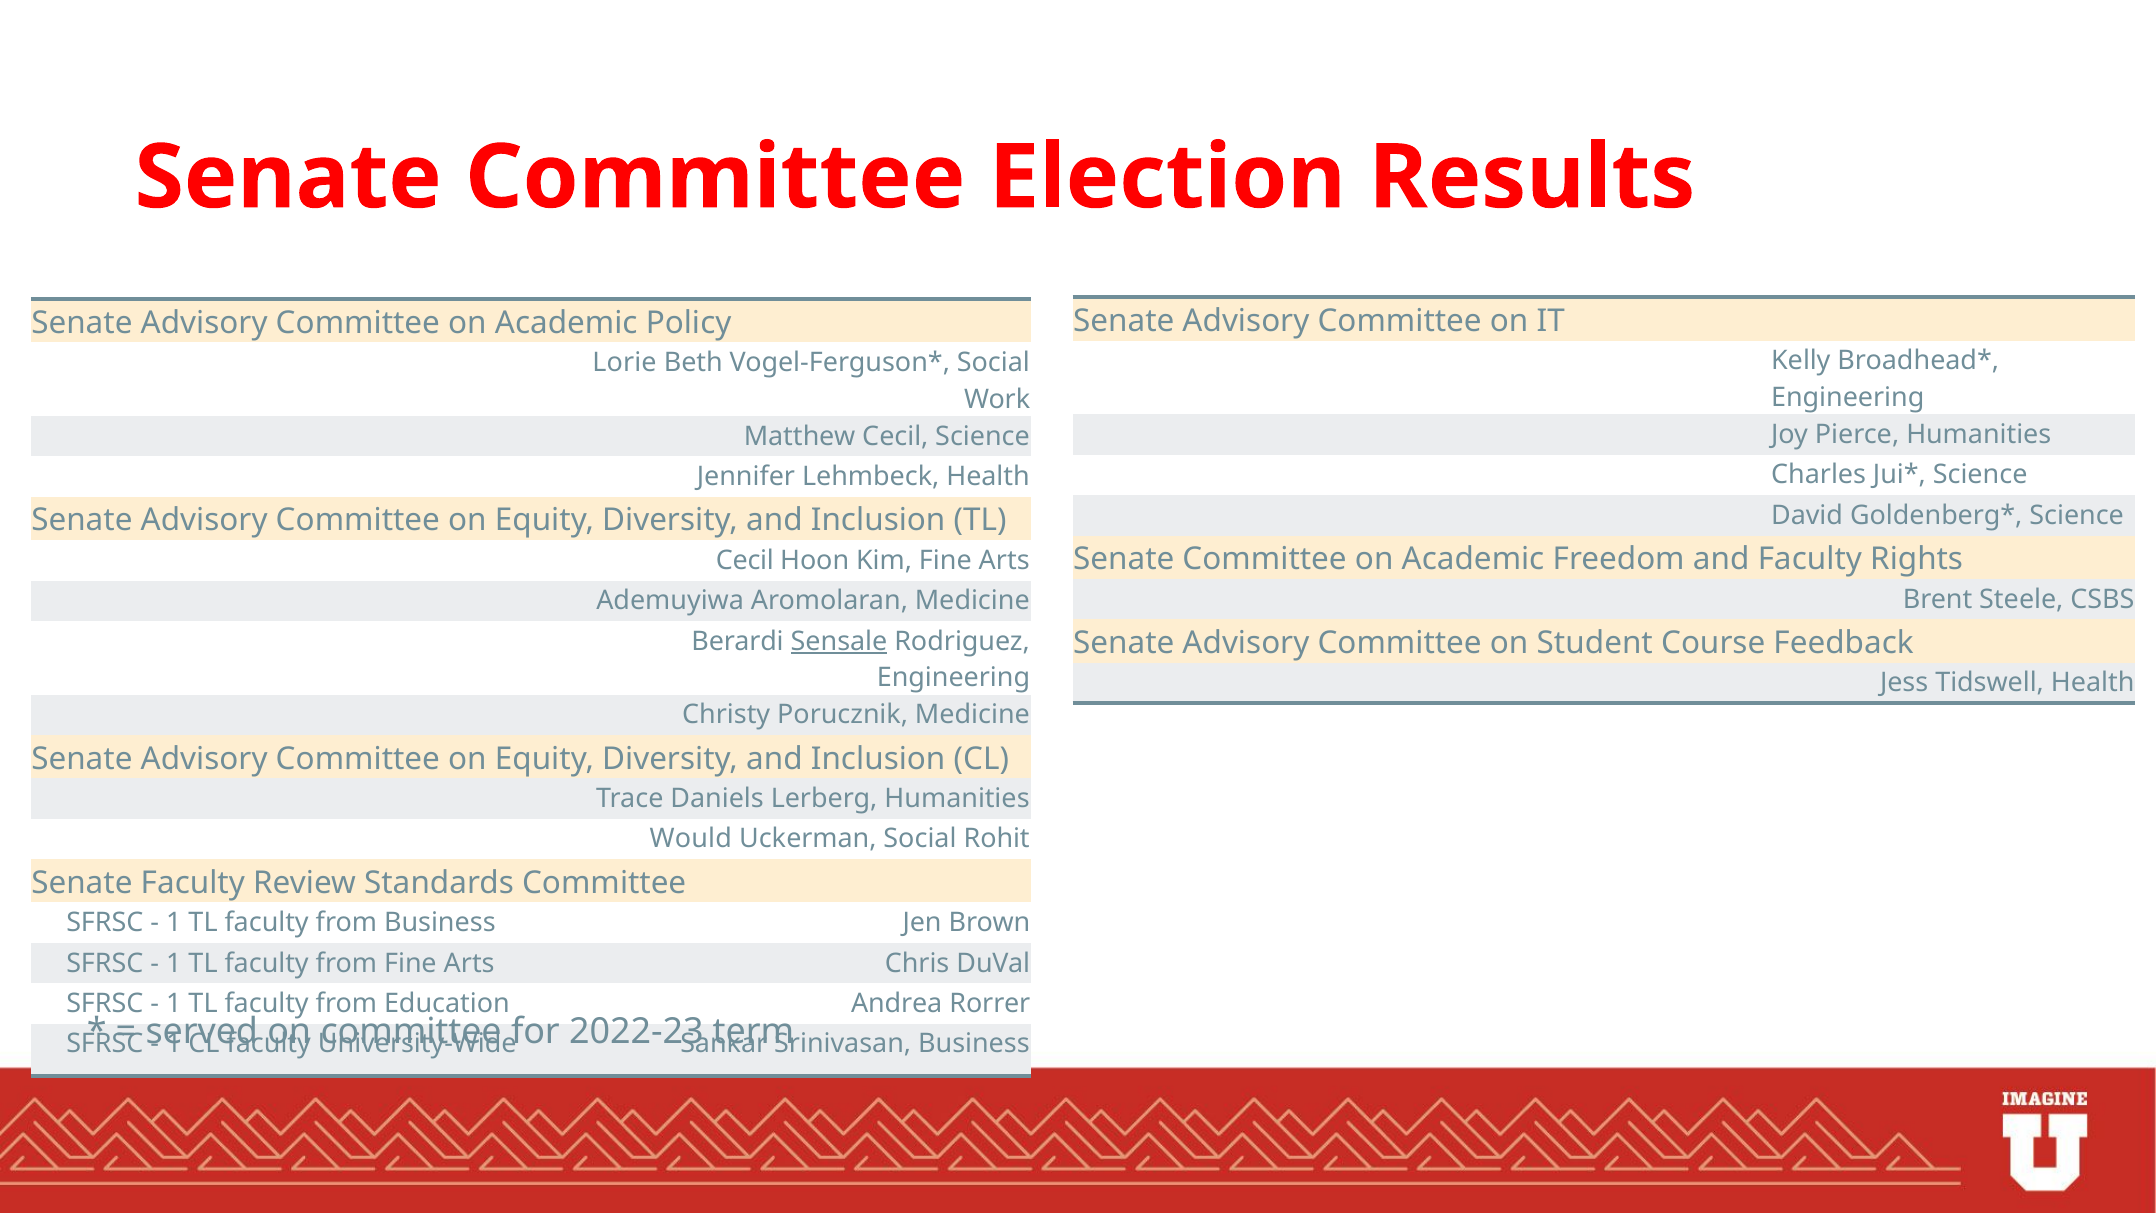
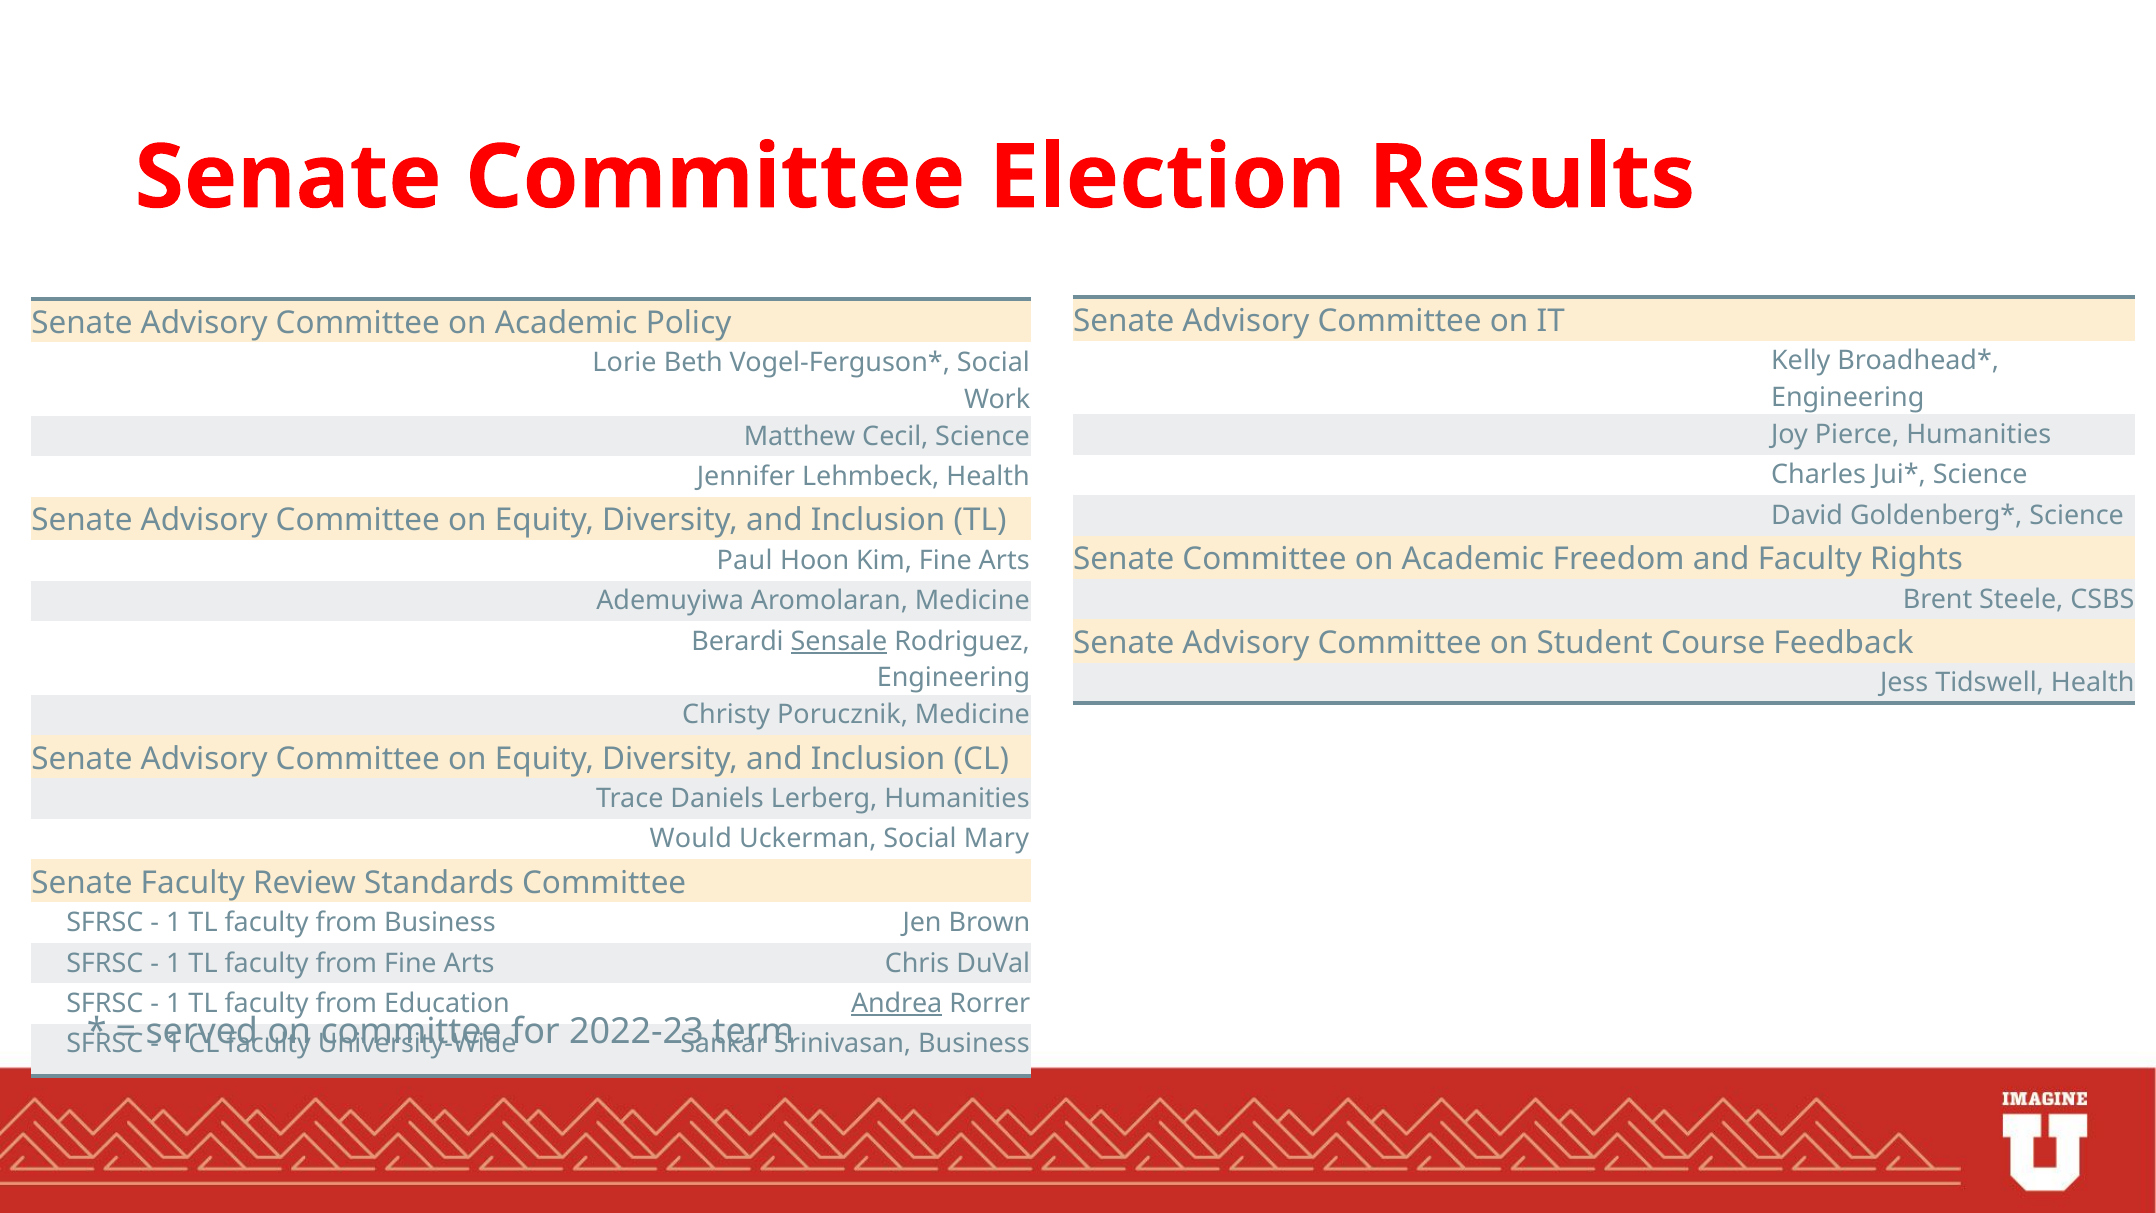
Cecil at (745, 560): Cecil -> Paul
Rohit: Rohit -> Mary
Andrea underline: none -> present
